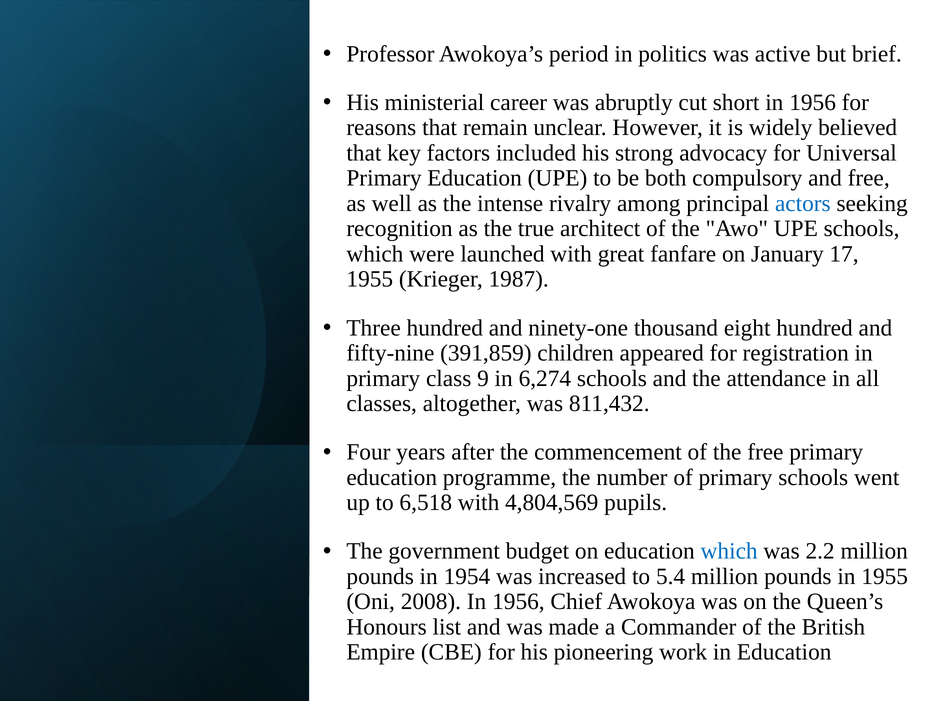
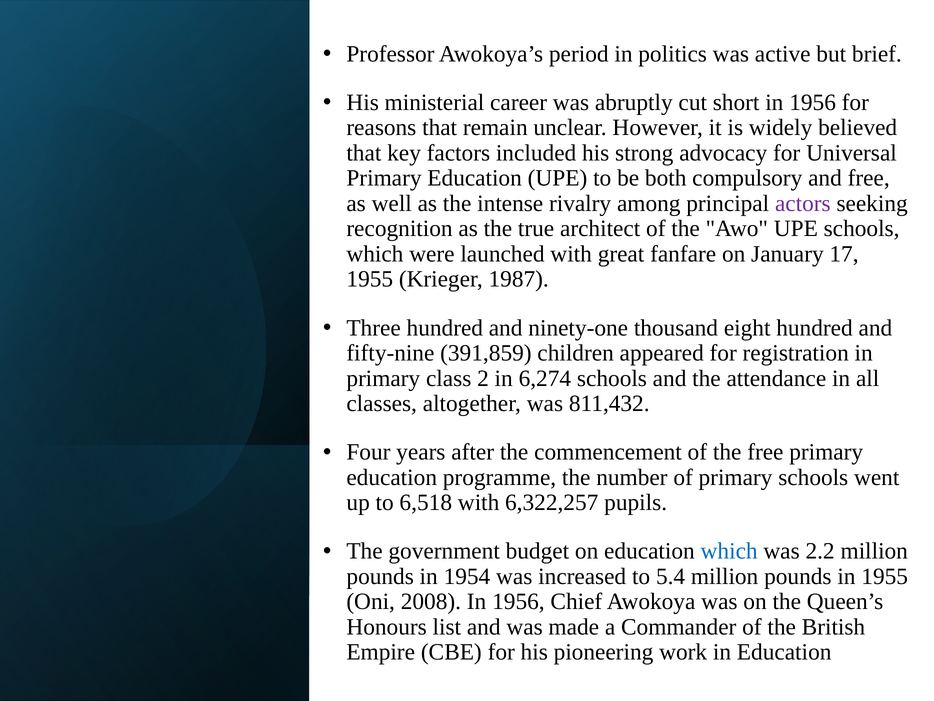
actors colour: blue -> purple
9: 9 -> 2
4,804,569: 4,804,569 -> 6,322,257
